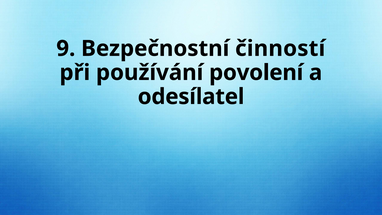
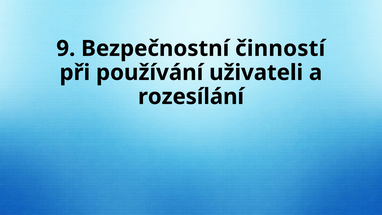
povolení: povolení -> uživateli
odesílatel: odesílatel -> rozesílání
